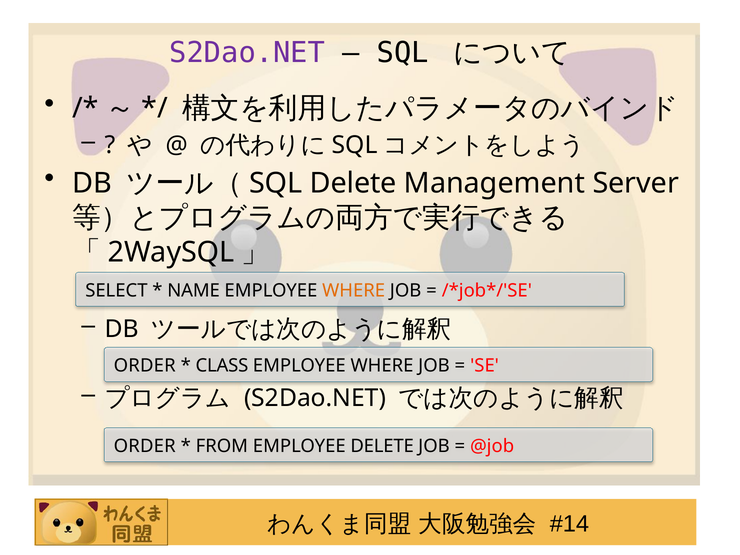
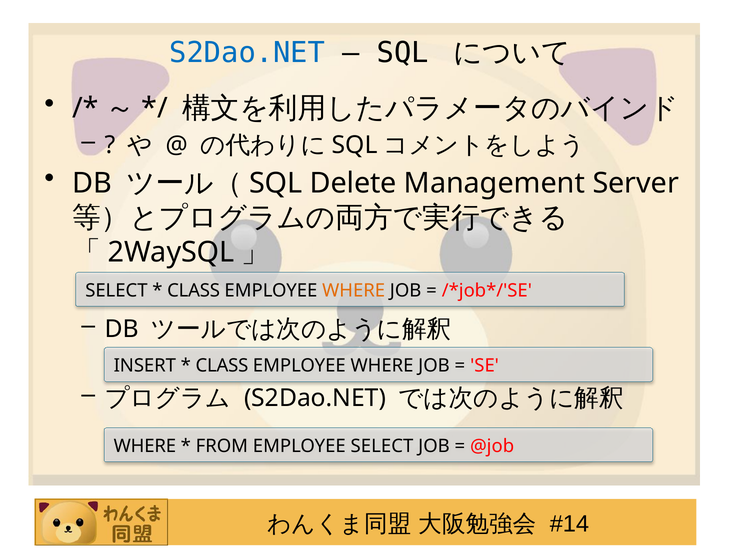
S2Dao.NET at (247, 53) colour: purple -> blue
NAME at (194, 291): NAME -> CLASS
ORDER at (145, 366): ORDER -> INSERT
ORDER at (145, 446): ORDER -> WHERE
EMPLOYEE DELETE: DELETE -> SELECT
